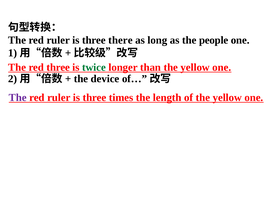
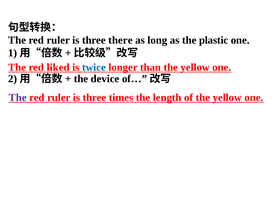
people: people -> plastic
red three: three -> liked
twice colour: green -> blue
